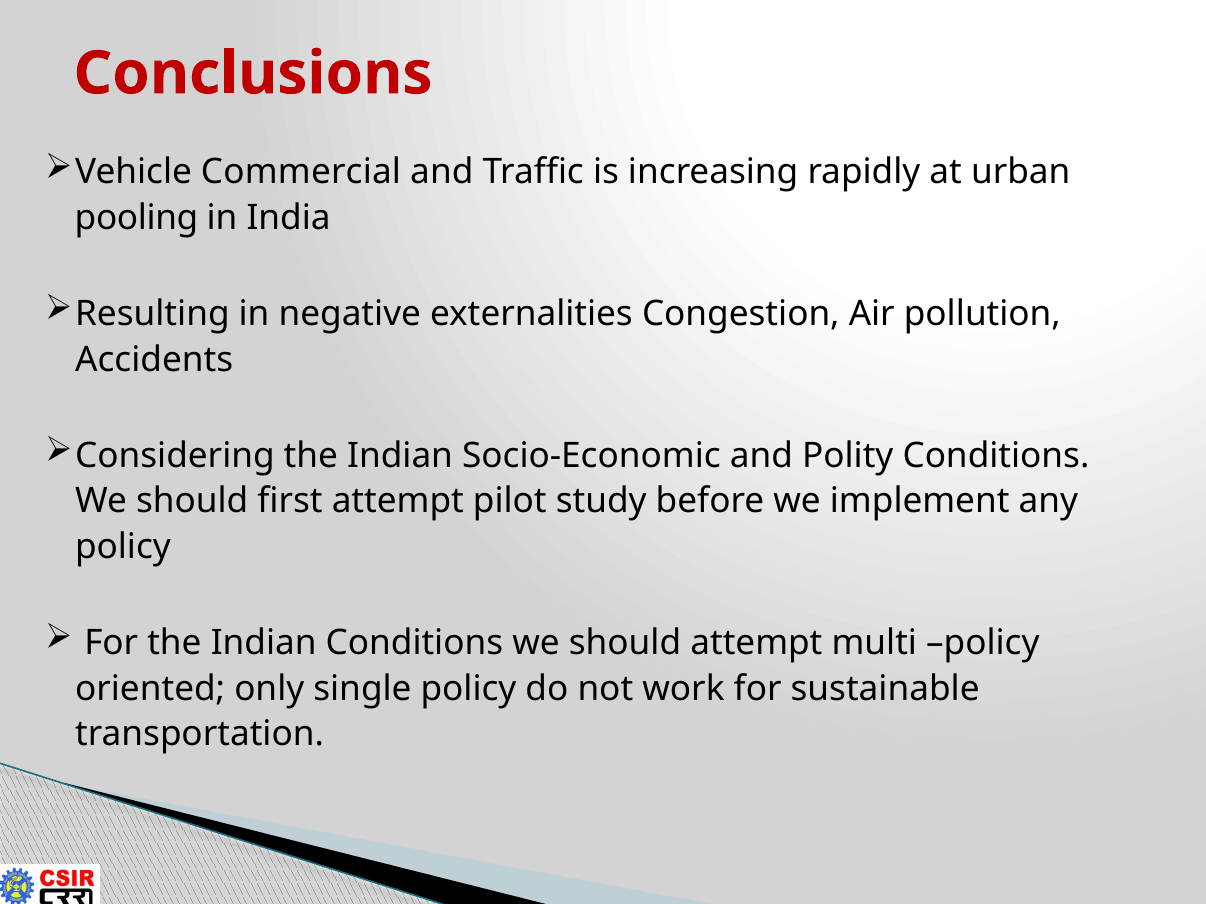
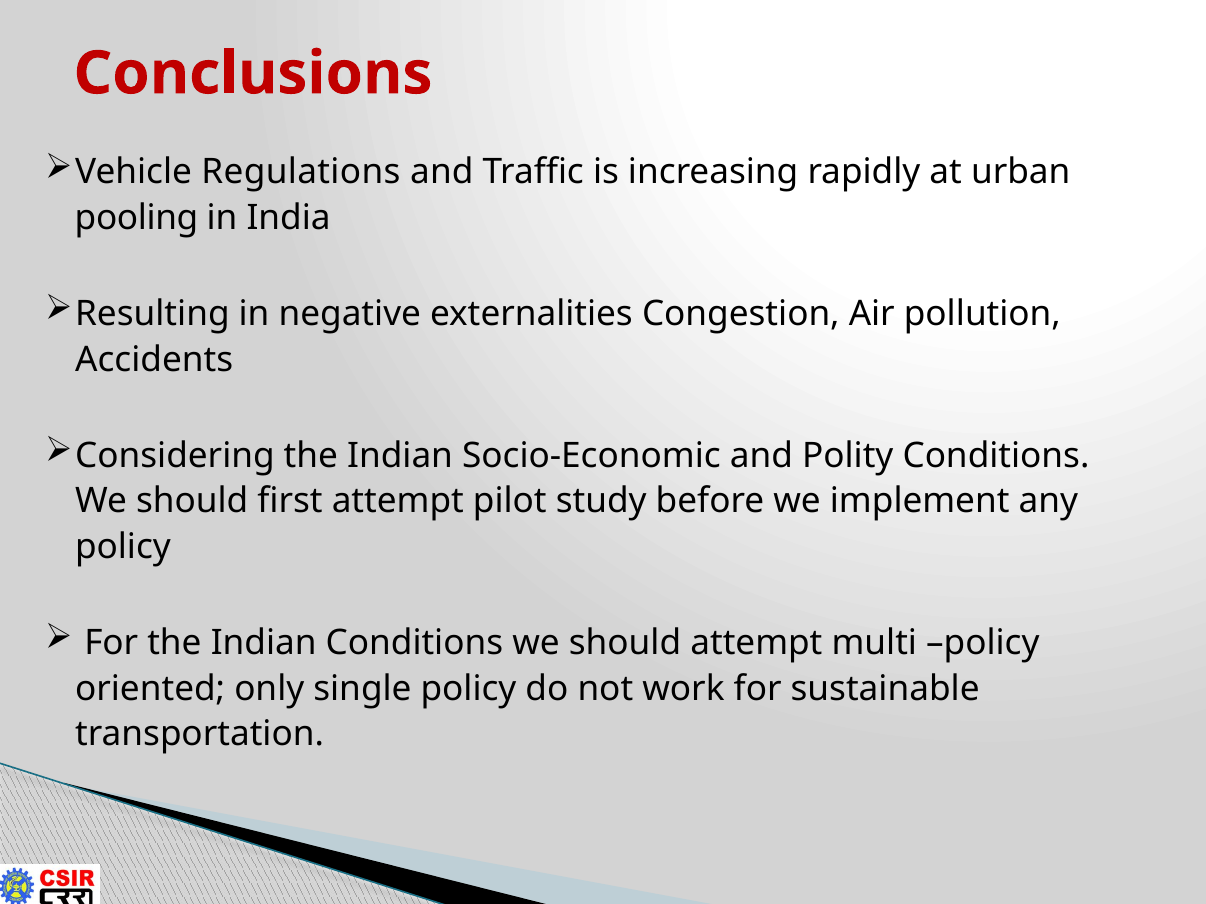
Commercial: Commercial -> Regulations
